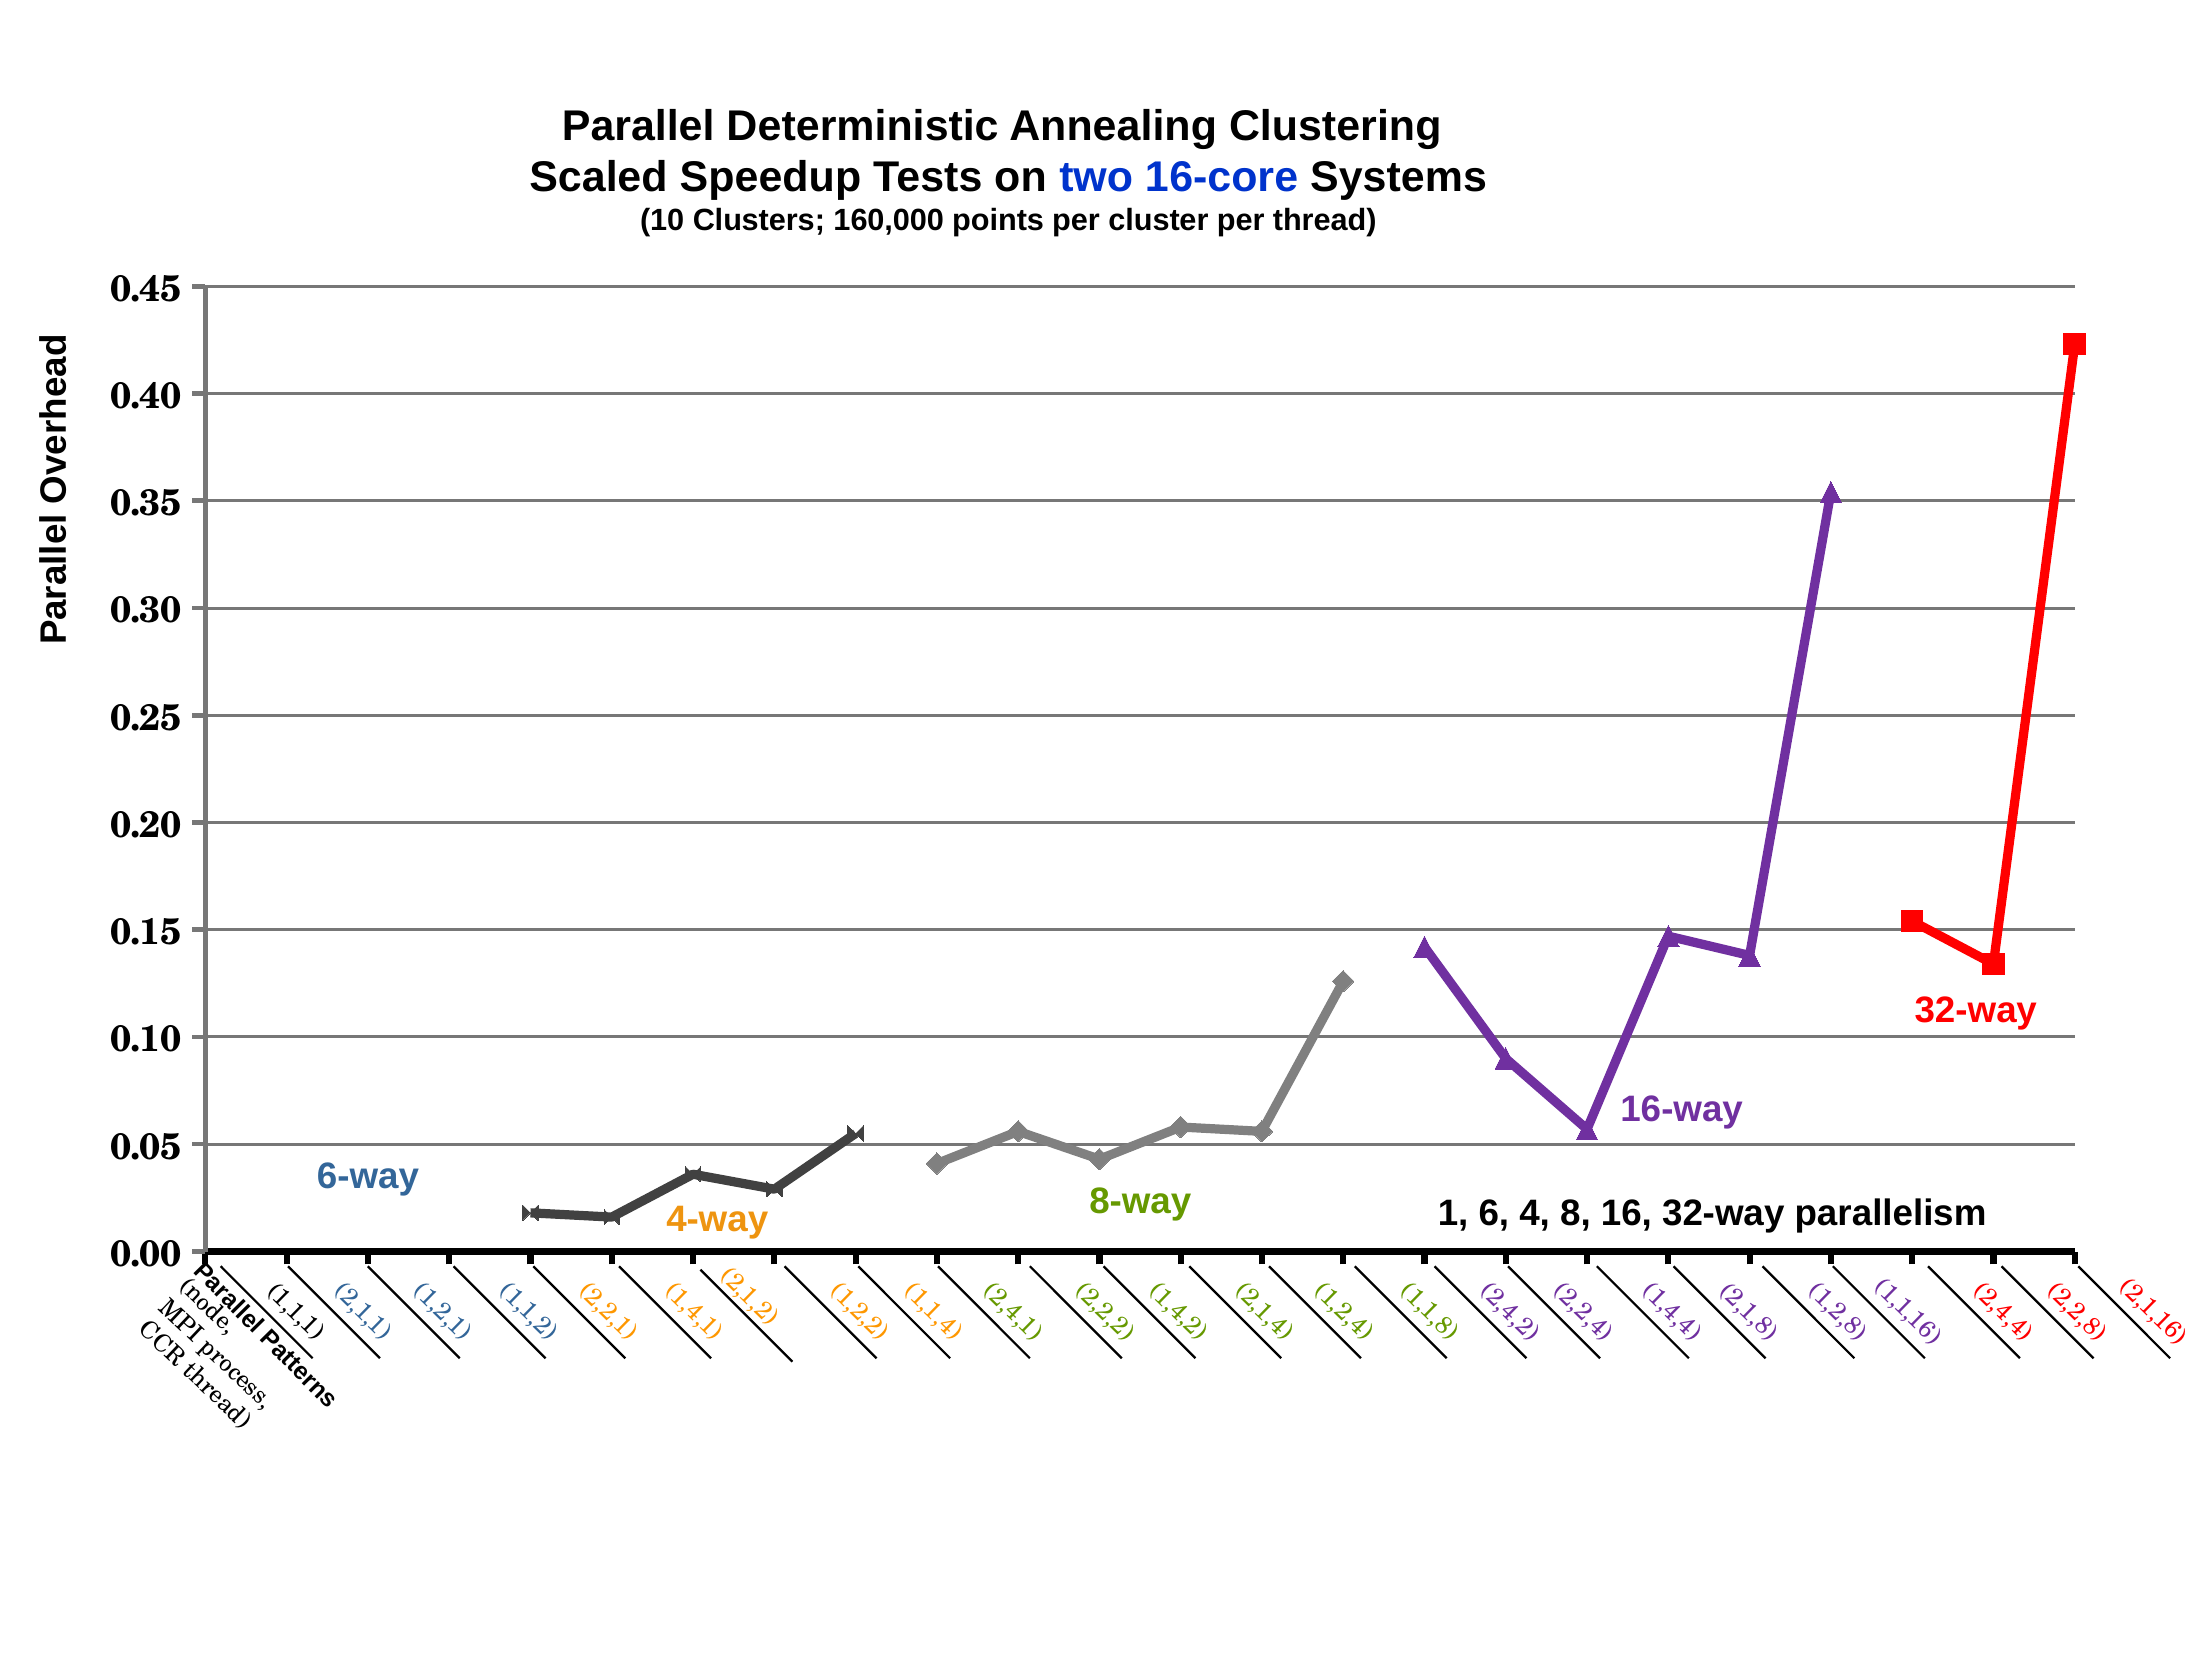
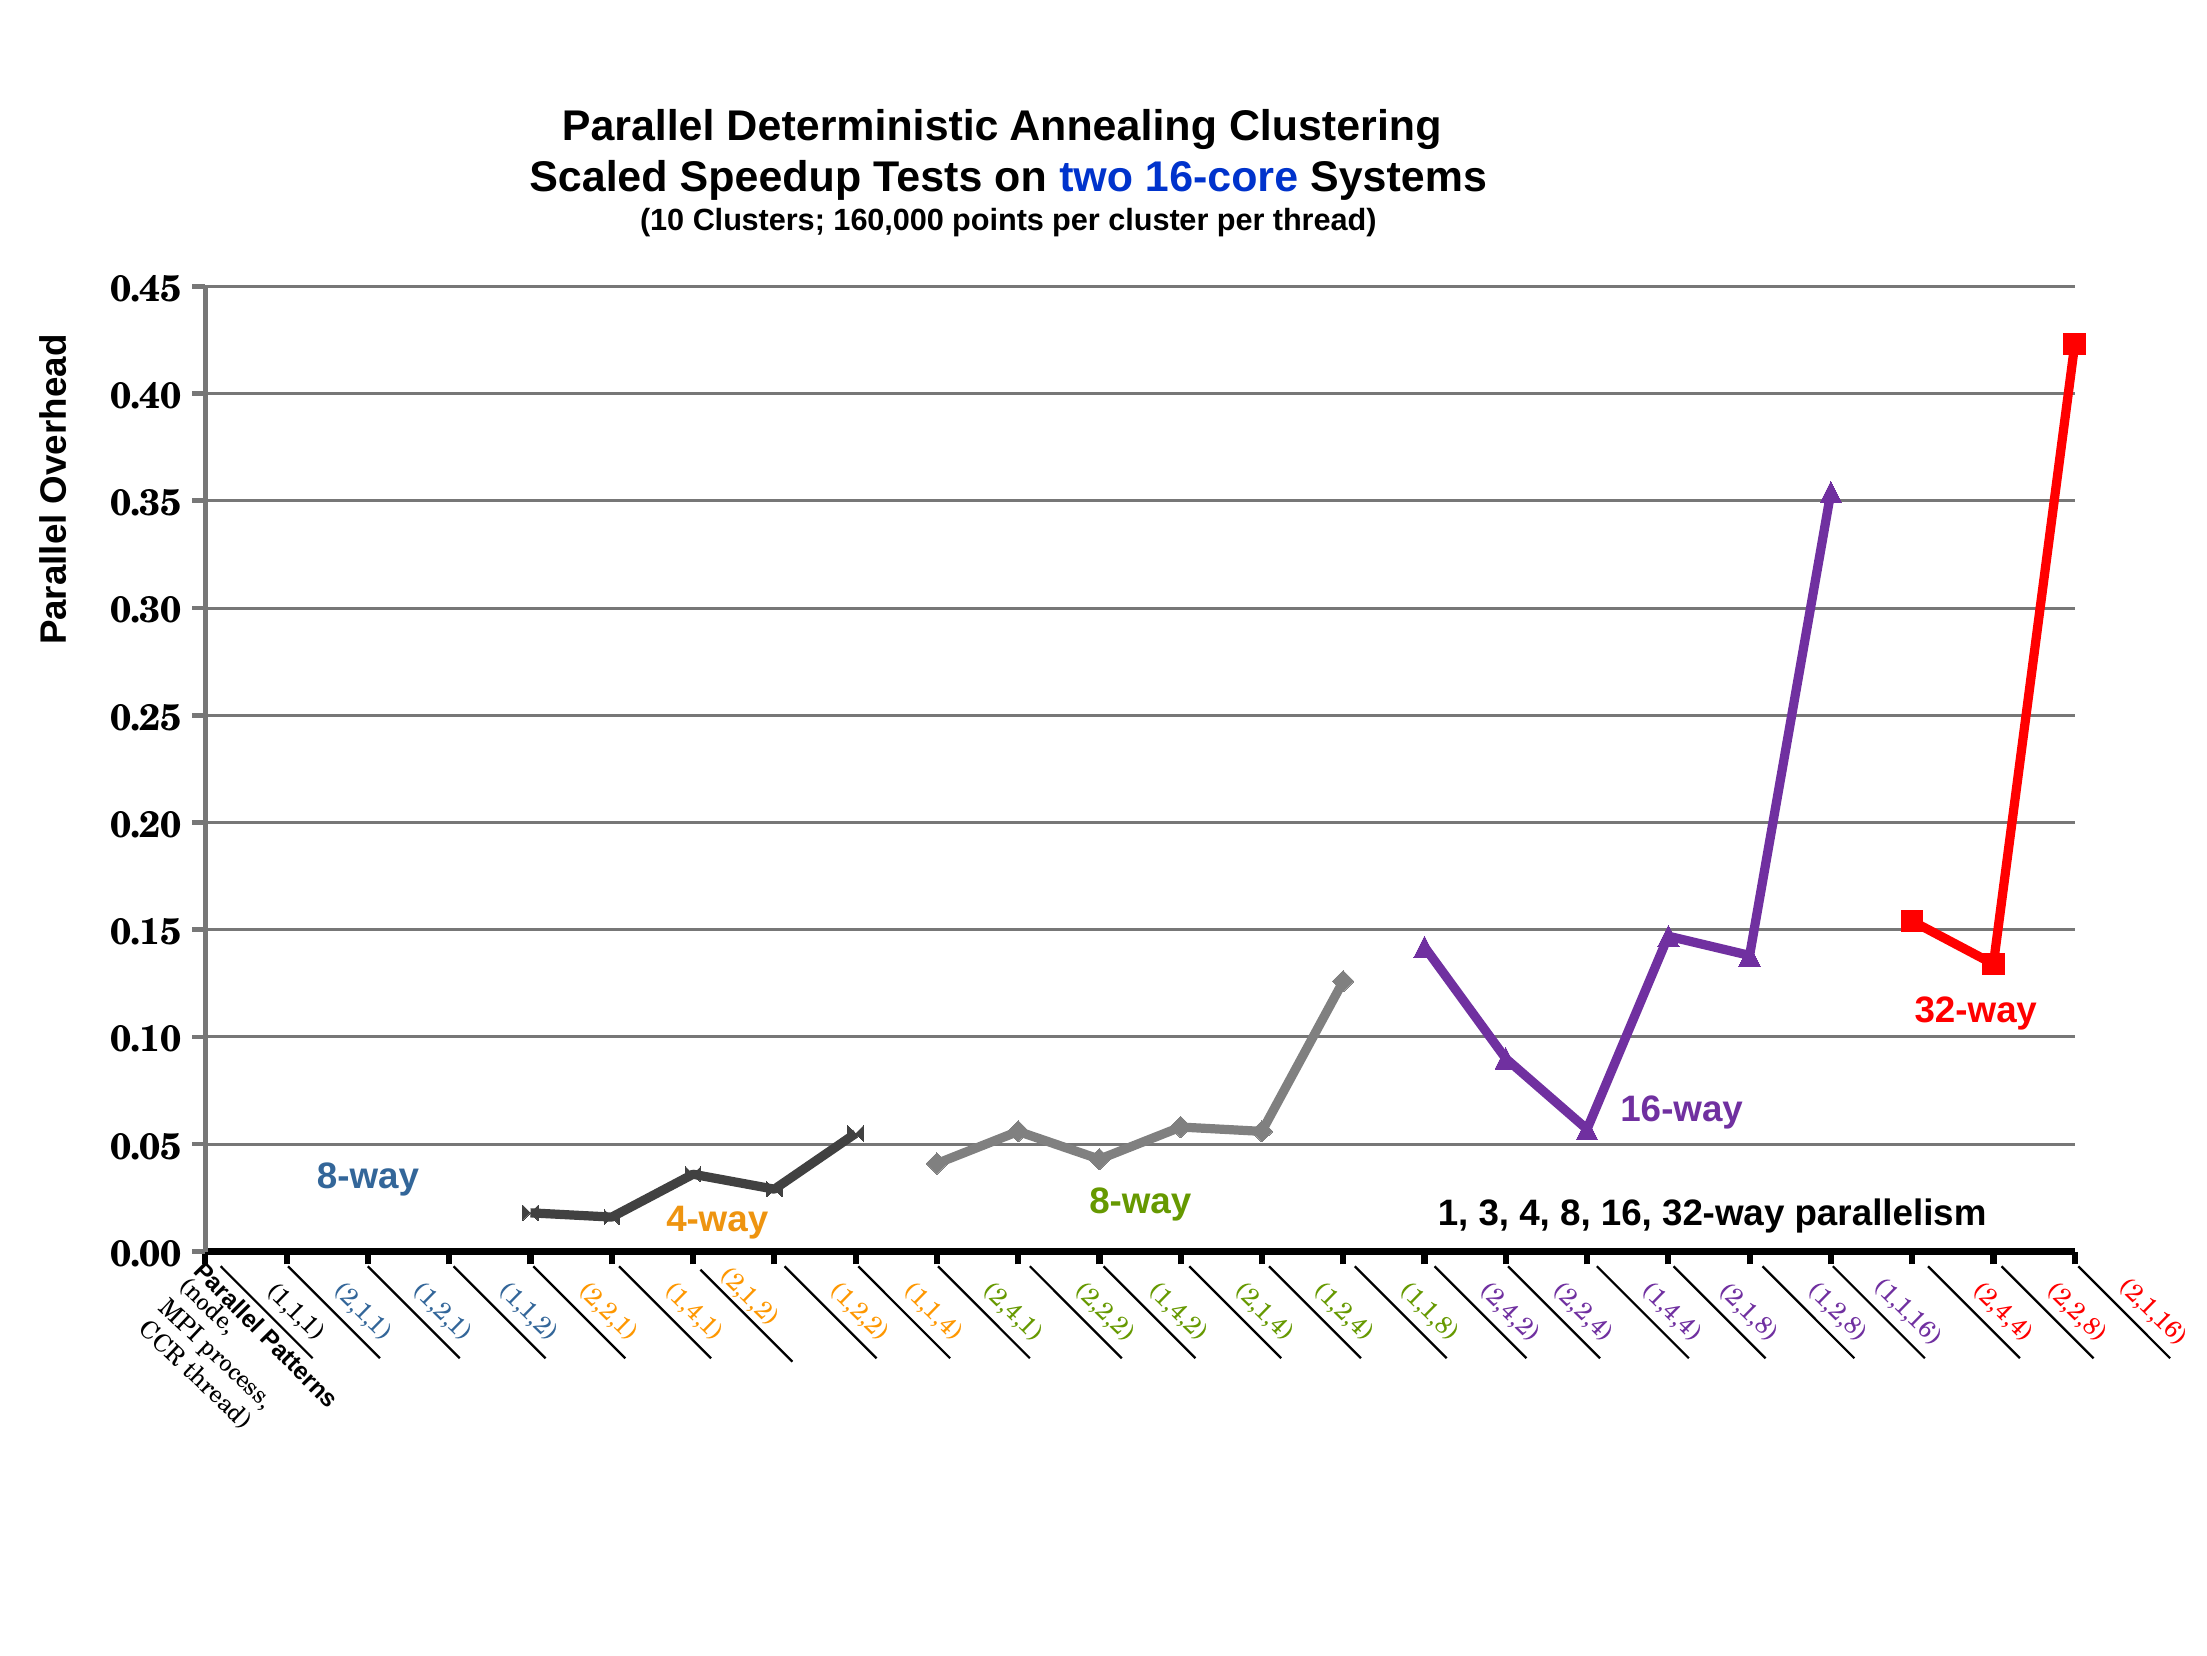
6-way at (368, 1176): 6-way -> 8-way
1 6: 6 -> 3
